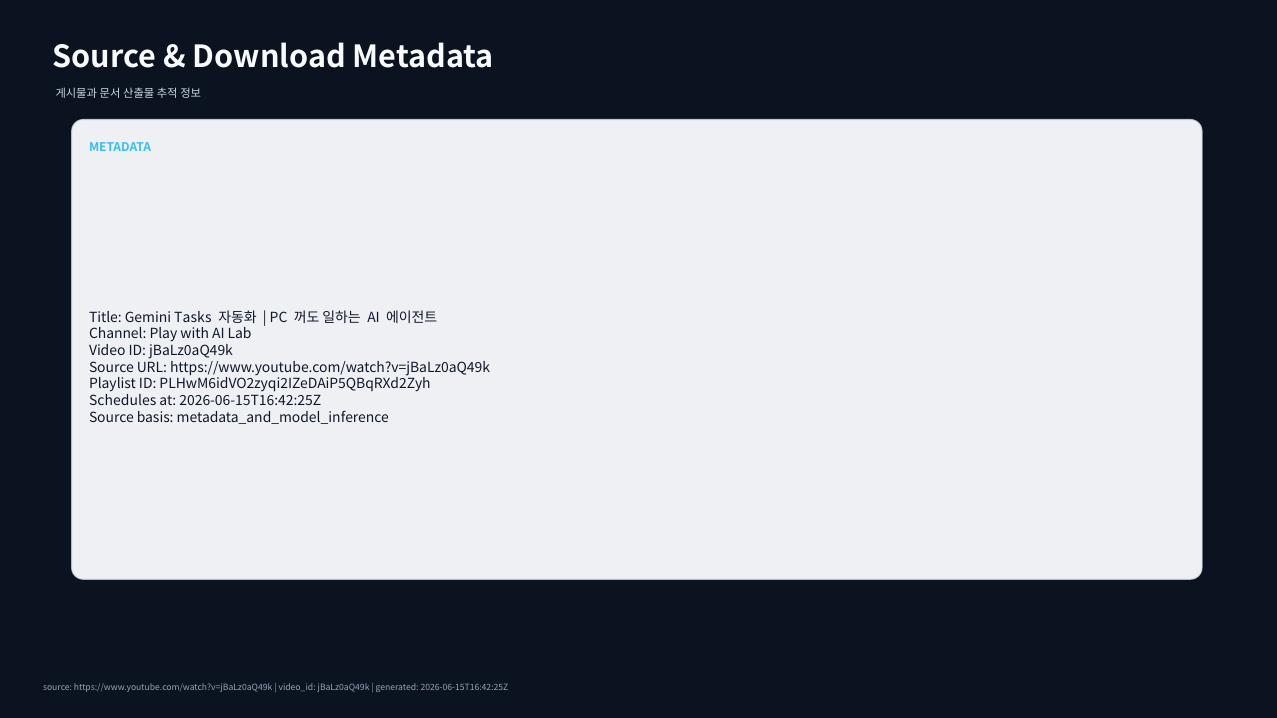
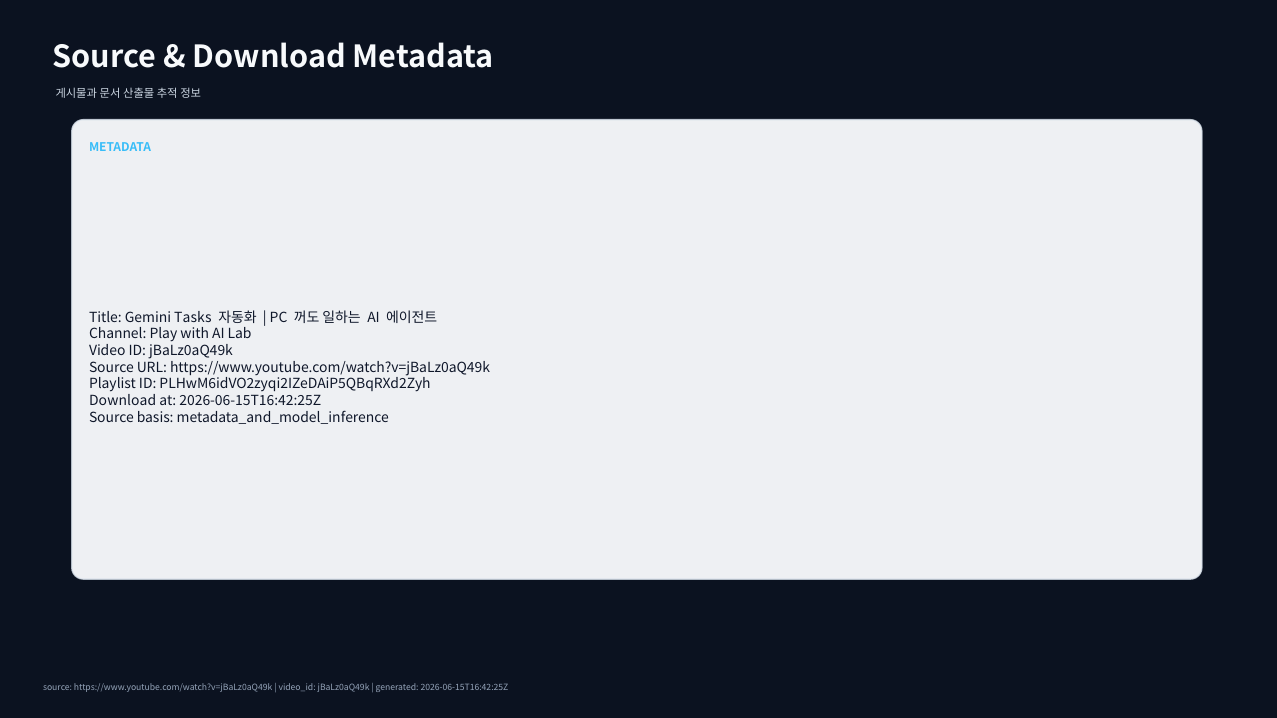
Schedules at (123, 401): Schedules -> Download
